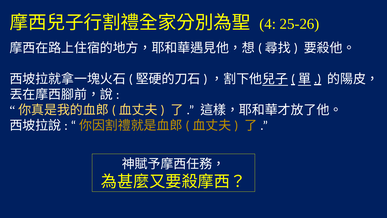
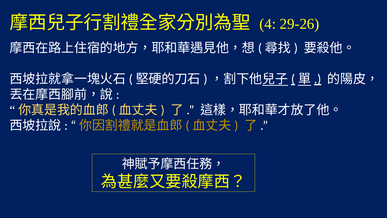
25-26: 25-26 -> 29-26
